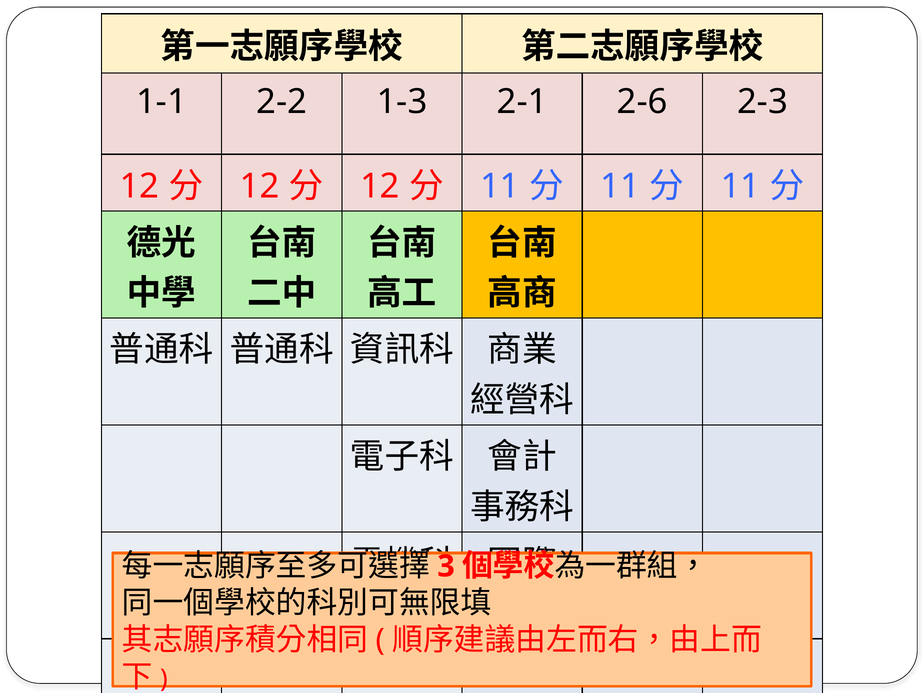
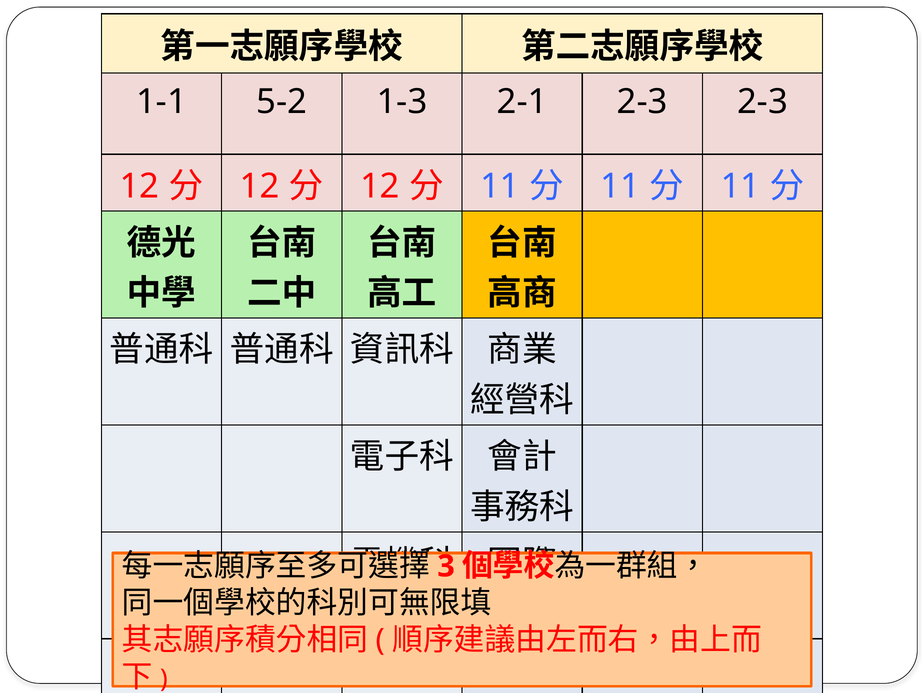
2-2: 2-2 -> 5-2
2-1 2-6: 2-6 -> 2-3
